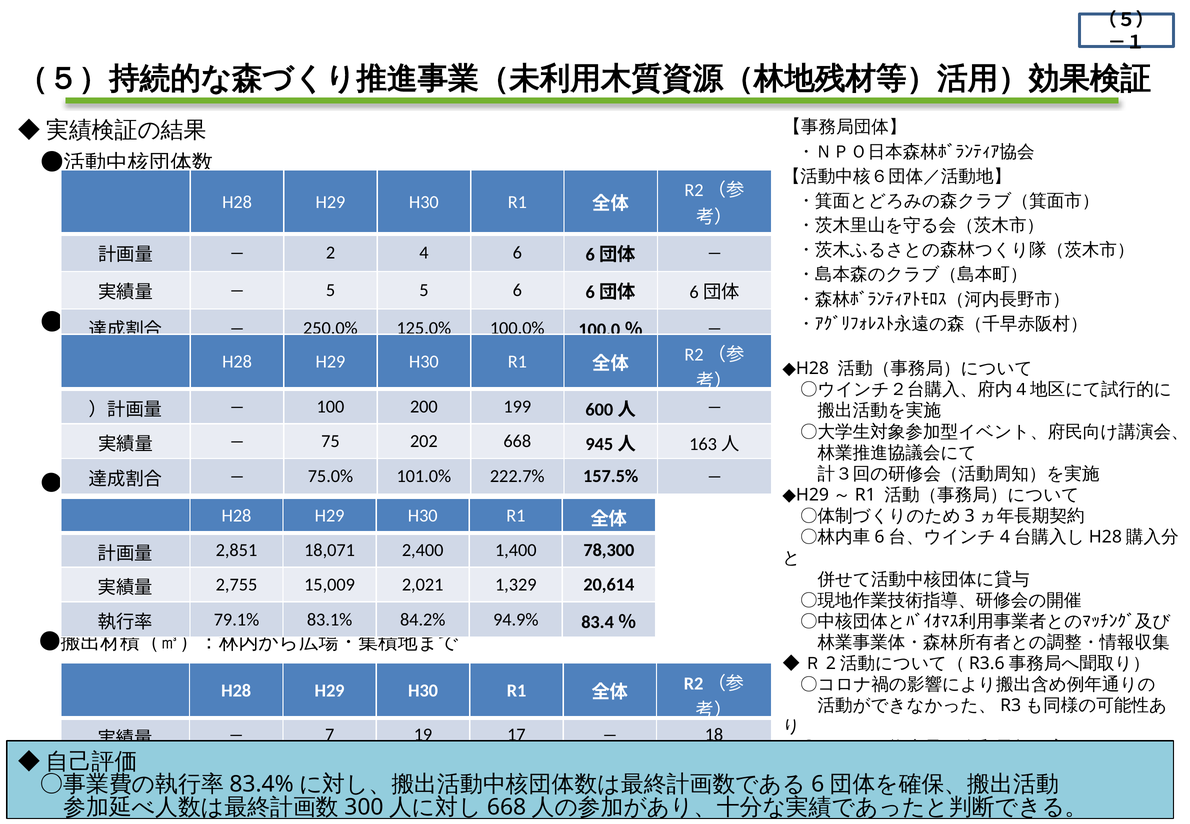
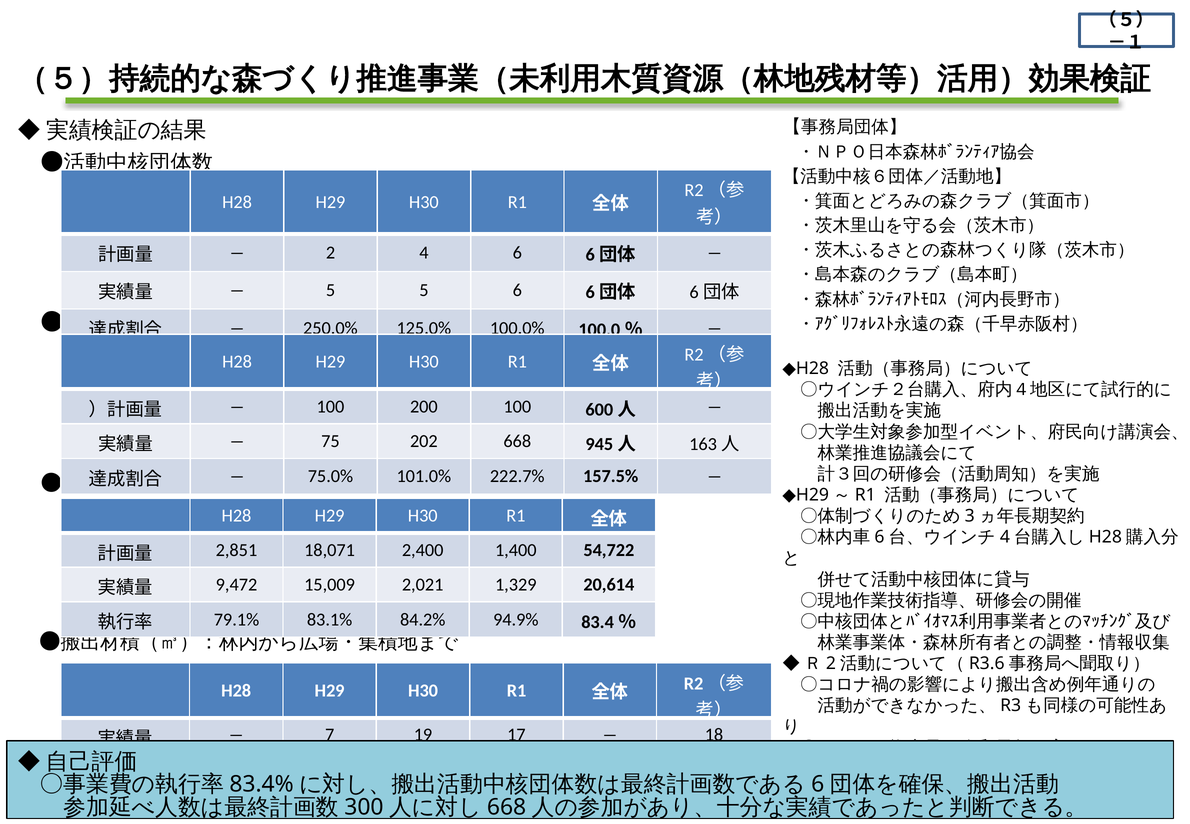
200 199: 199 -> 100
78,300: 78,300 -> 54,722
2,755: 2,755 -> 9,472
